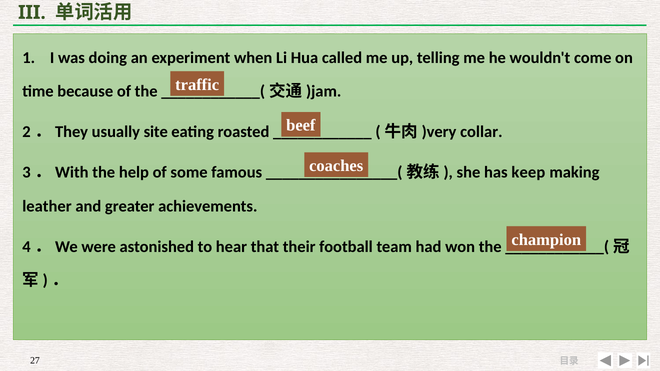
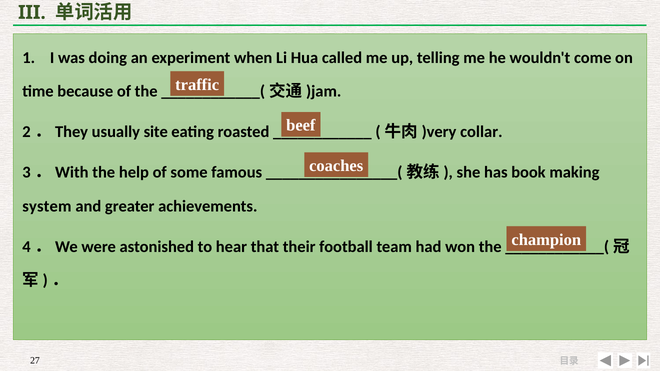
keep: keep -> book
leather: leather -> system
